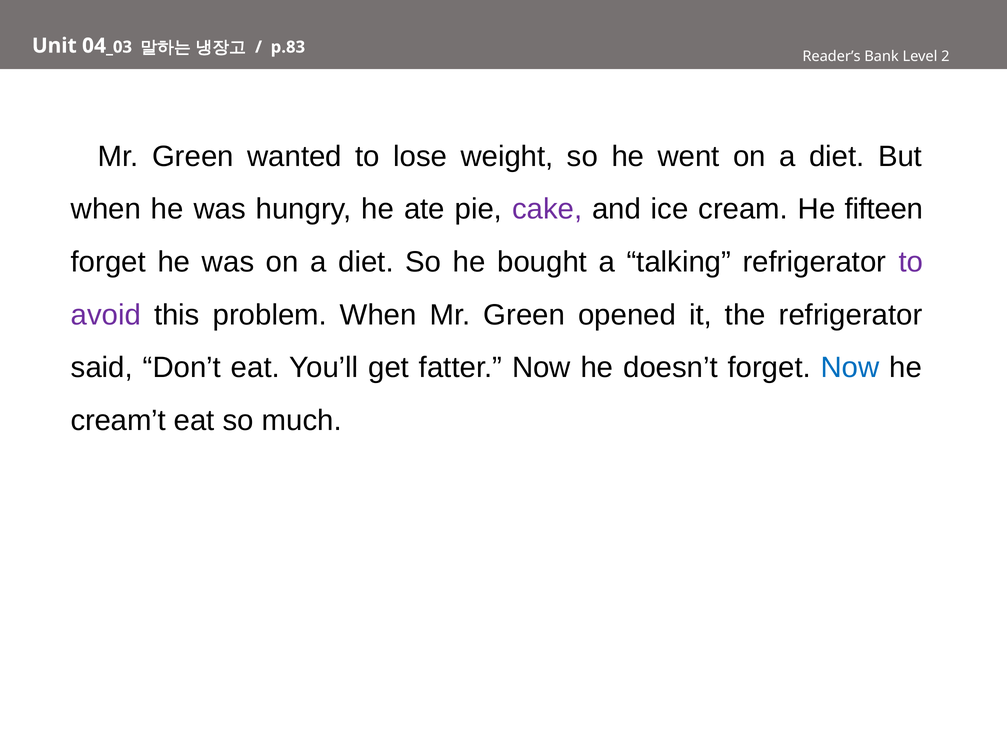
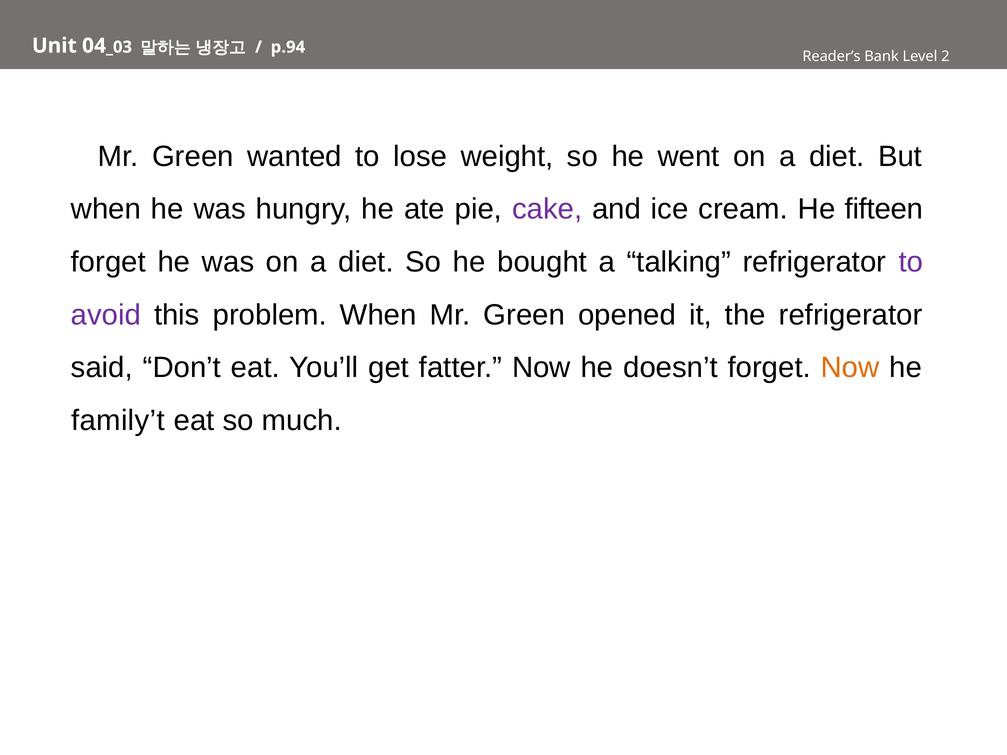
p.83: p.83 -> p.94
Now at (850, 368) colour: blue -> orange
cream’t: cream’t -> family’t
